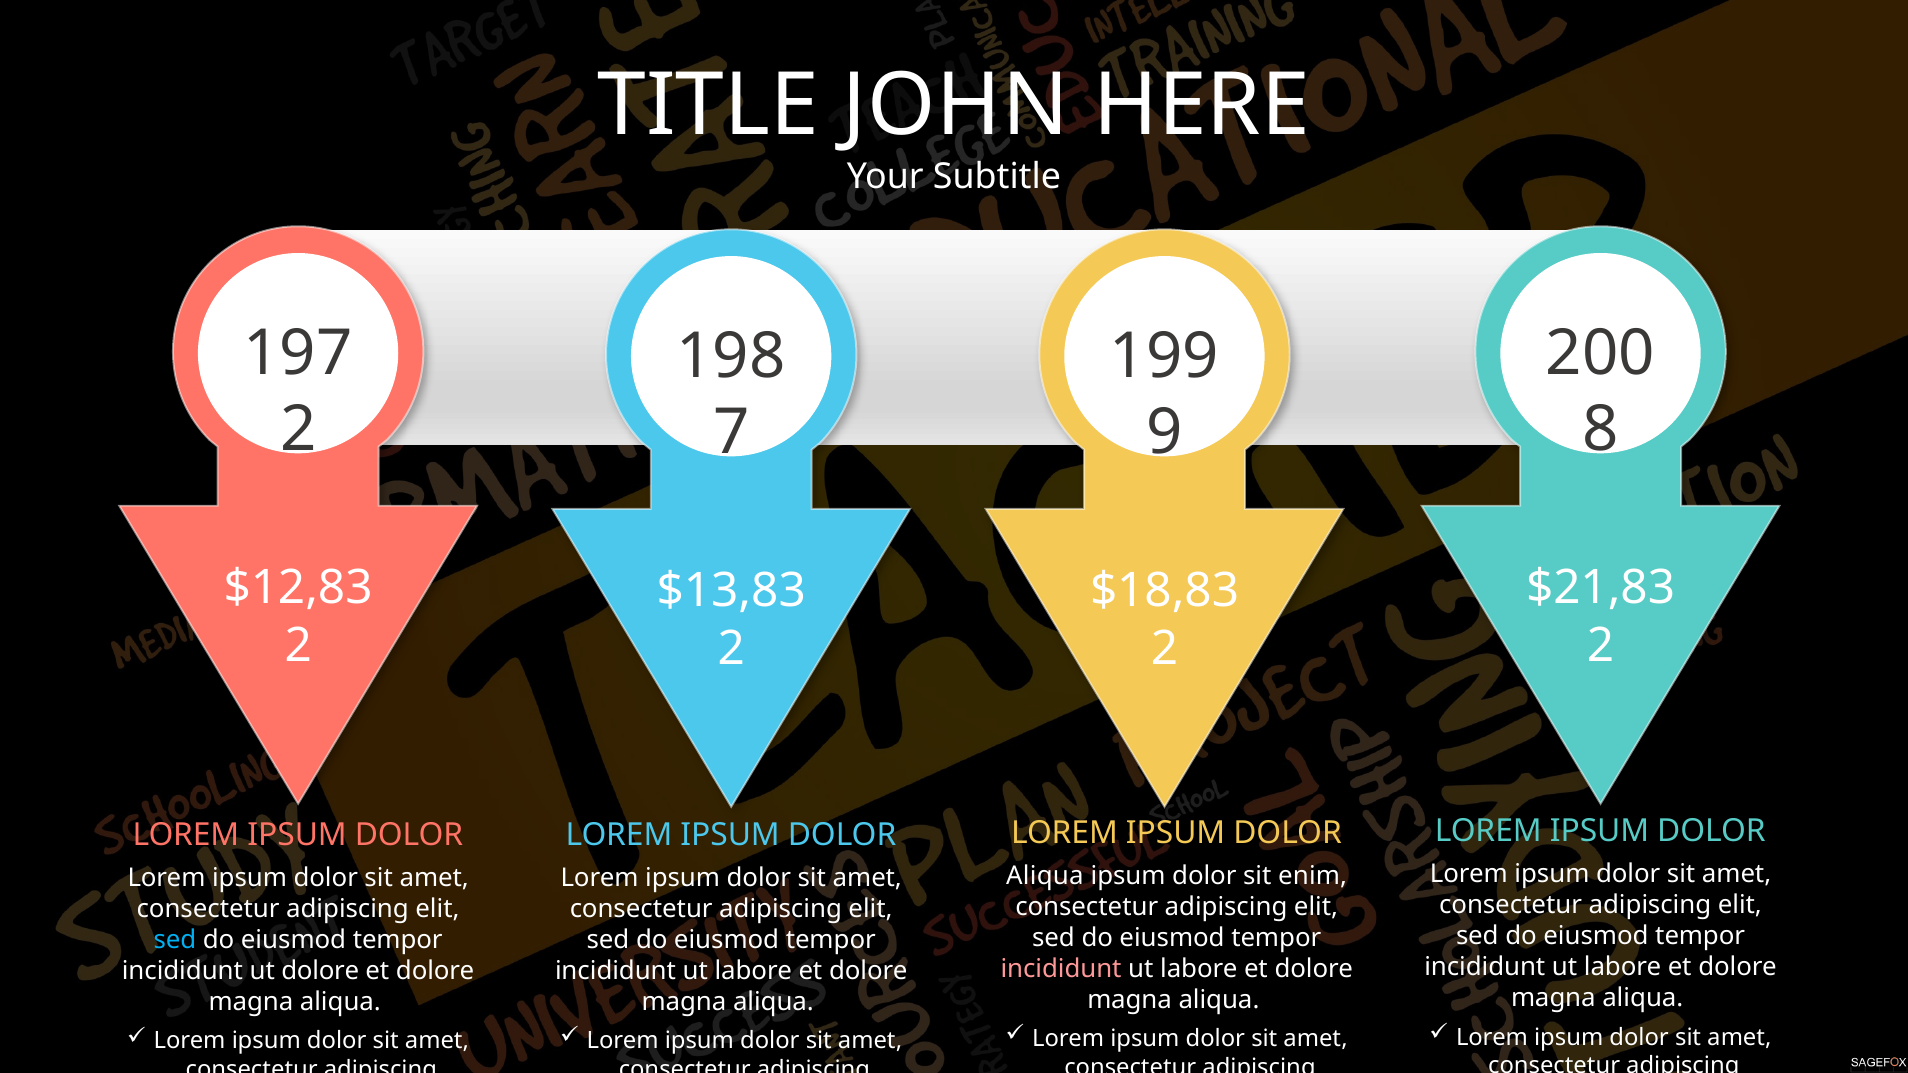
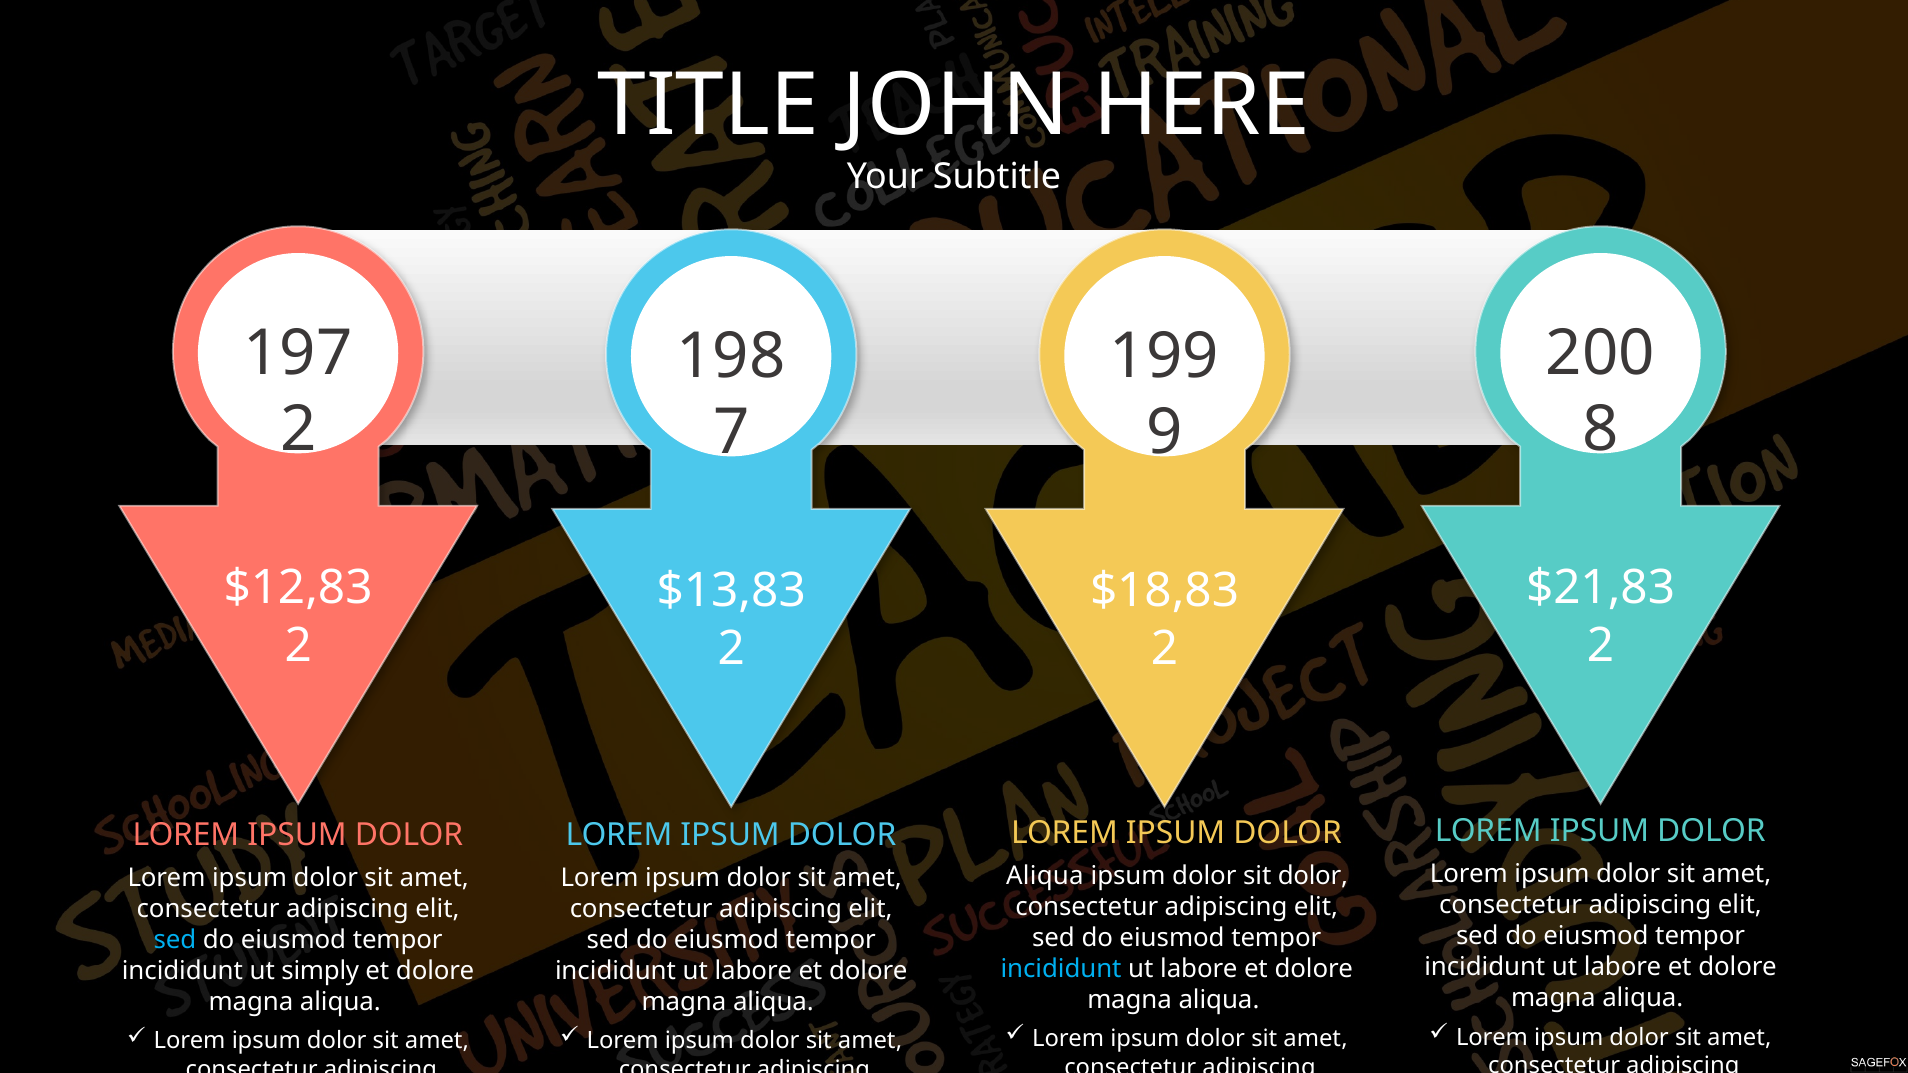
sit enim: enim -> dolor
incididunt at (1061, 969) colour: pink -> light blue
ut dolore: dolore -> simply
